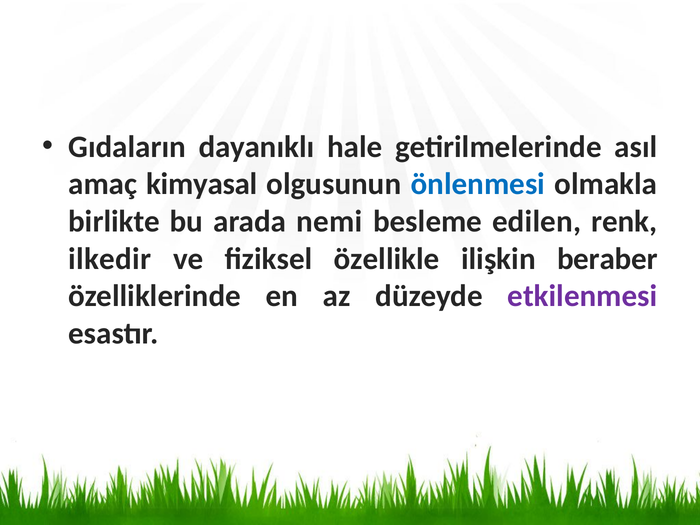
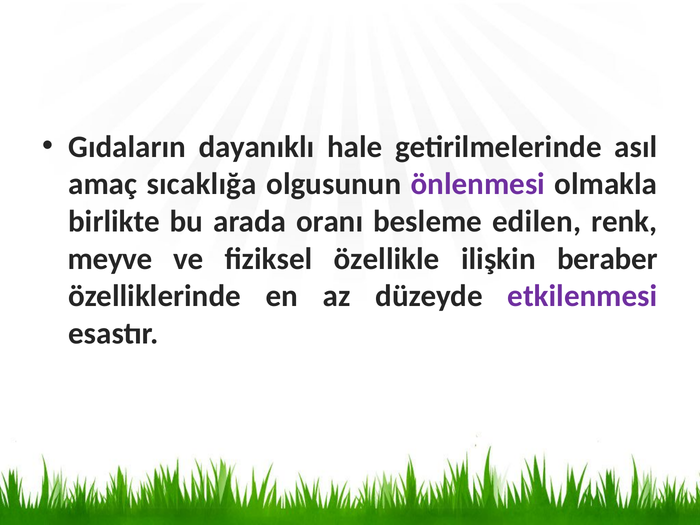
kimyasal: kimyasal -> sıcaklığa
önlenmesi colour: blue -> purple
nemi: nemi -> oranı
ilkedir: ilkedir -> meyve
